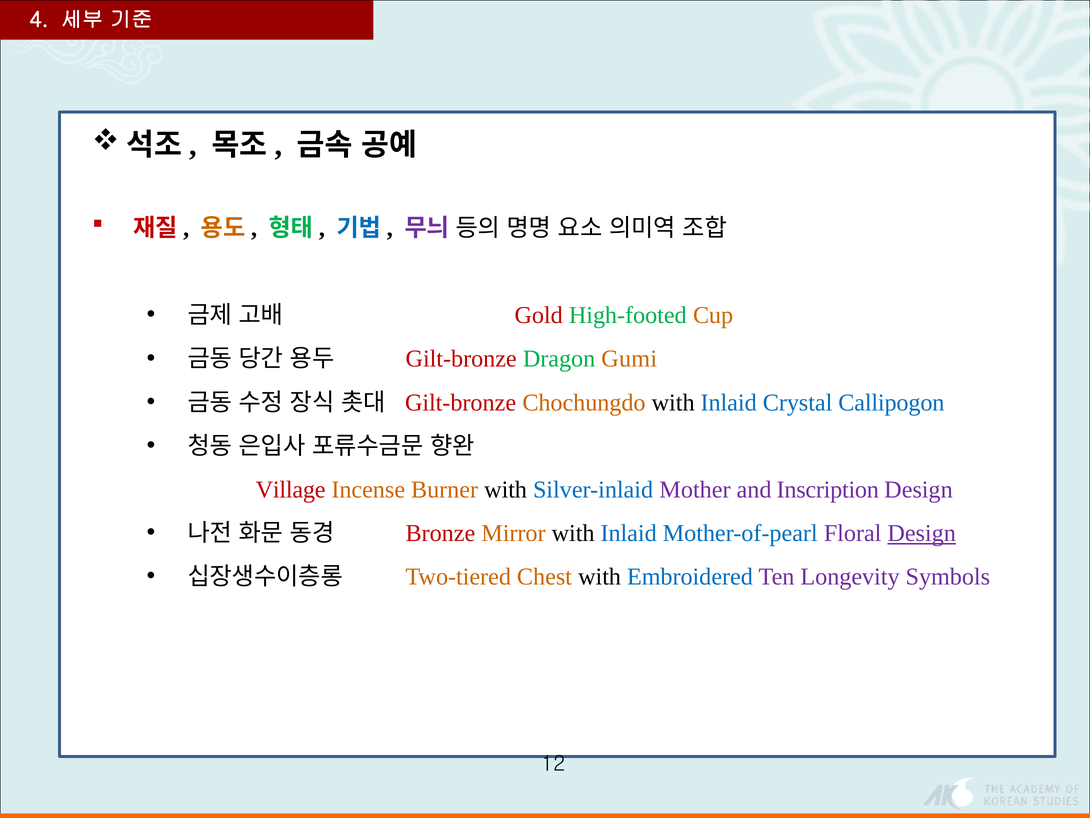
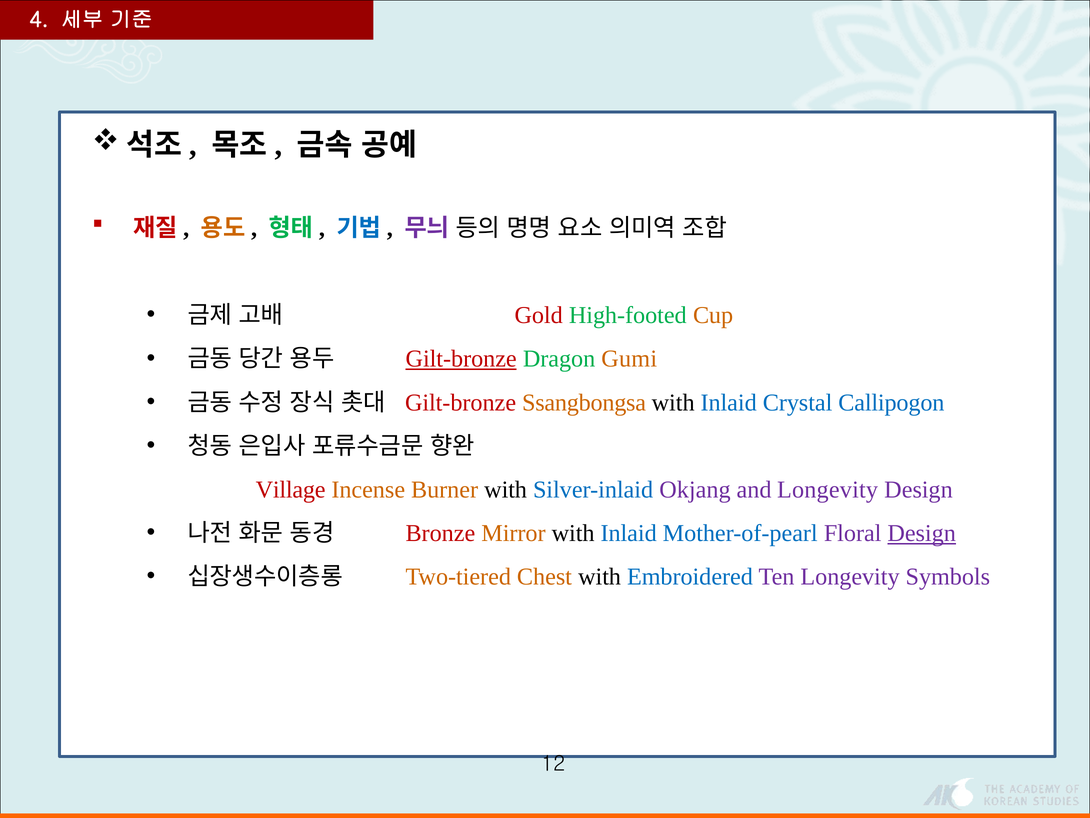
Gilt-bronze at (461, 359) underline: none -> present
Chochungdo: Chochungdo -> Ssangbongsa
Mother: Mother -> Okjang
and Inscription: Inscription -> Longevity
